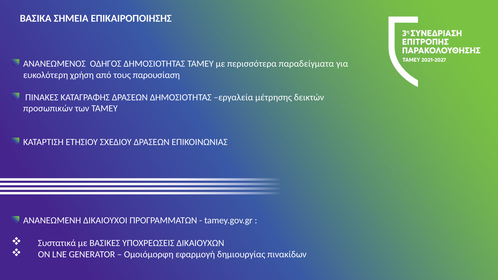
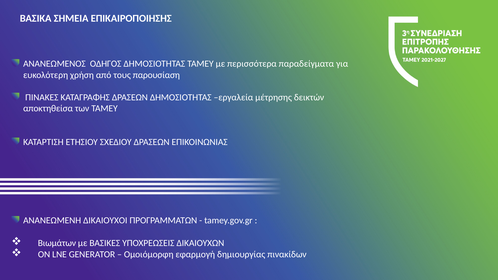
προσωπικών: προσωπικών -> αποκτηθείσα
Συστατικά: Συστατικά -> Βιωμάτων
